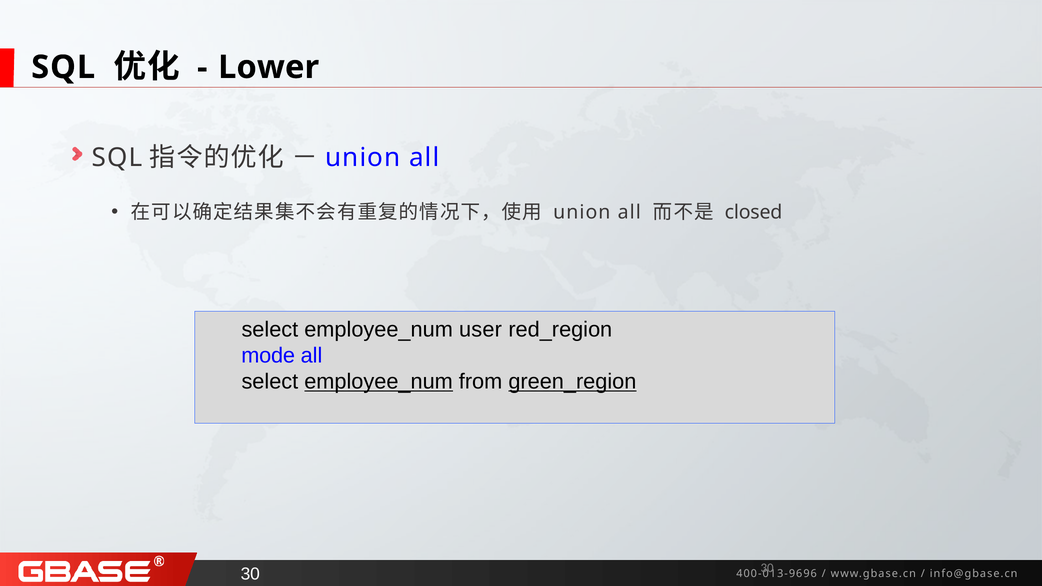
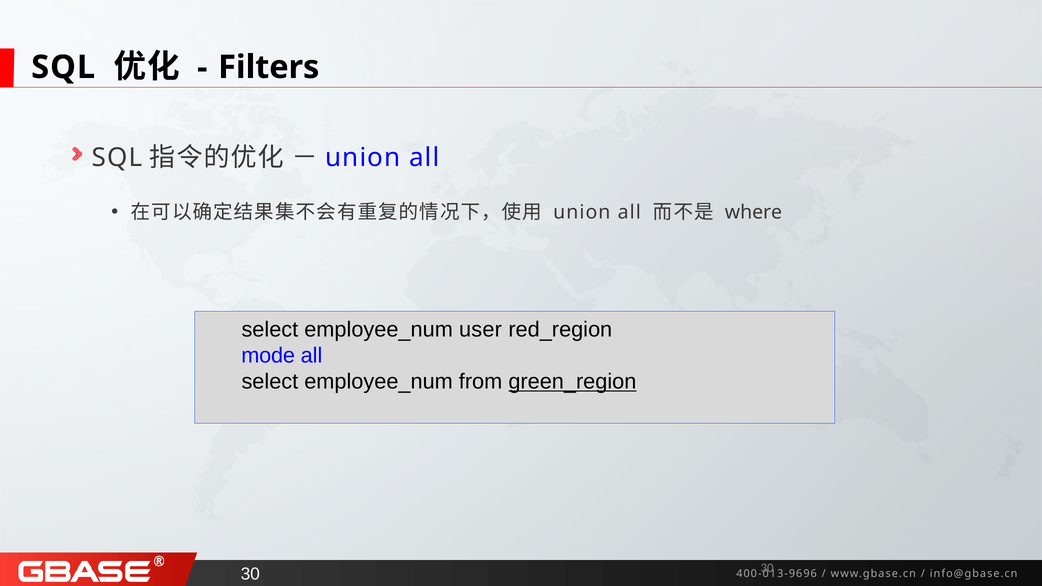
Lower: Lower -> Filters
closed: closed -> where
employee_num at (379, 382) underline: present -> none
